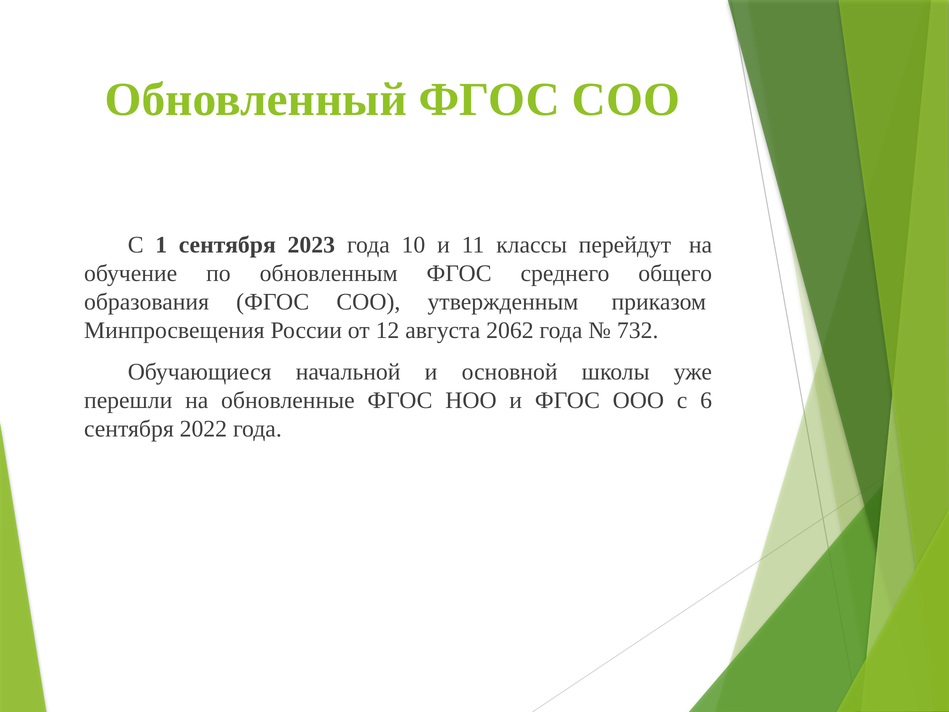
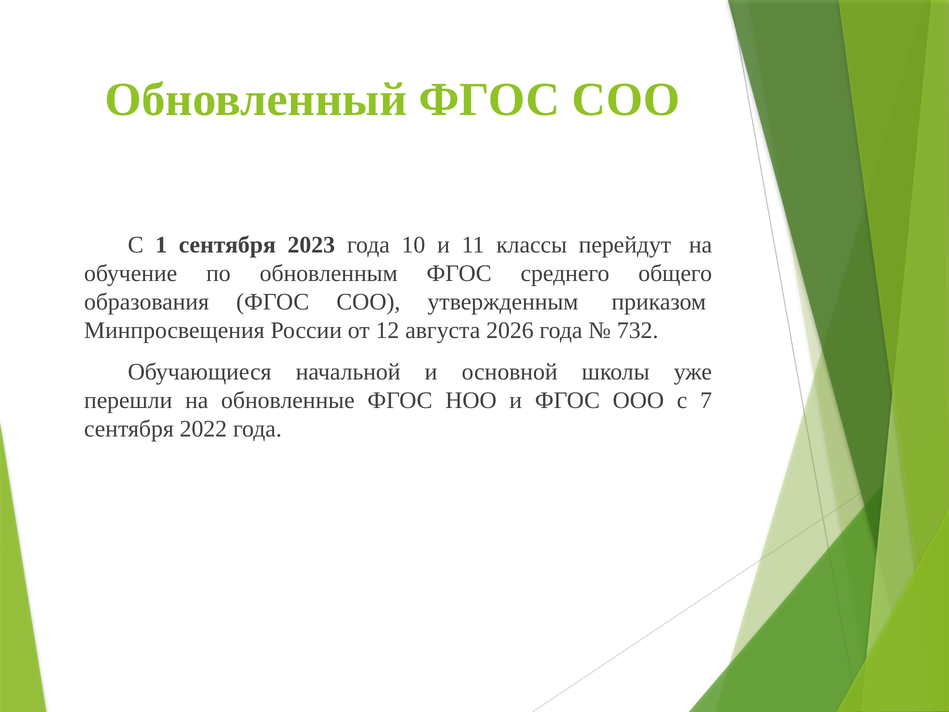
2062: 2062 -> 2026
6: 6 -> 7
